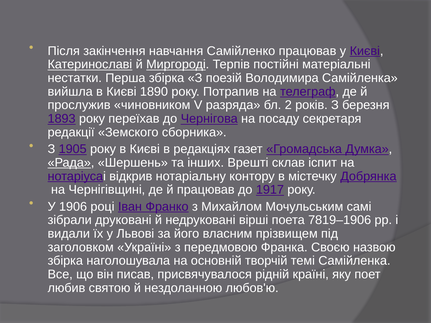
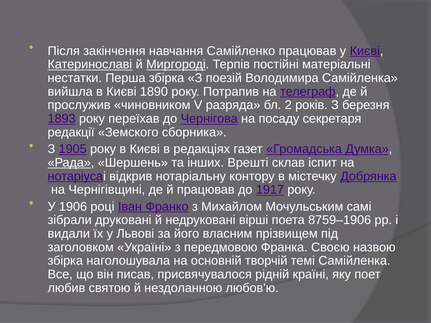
7819–1906: 7819–1906 -> 8759–1906
